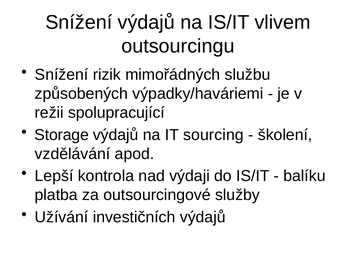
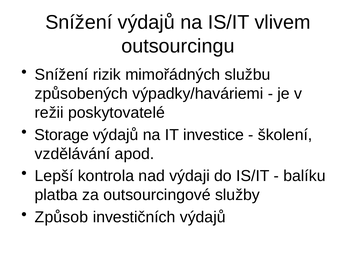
spolupracující: spolupracující -> poskytovatelé
sourcing: sourcing -> investice
Užívání: Užívání -> Způsob
